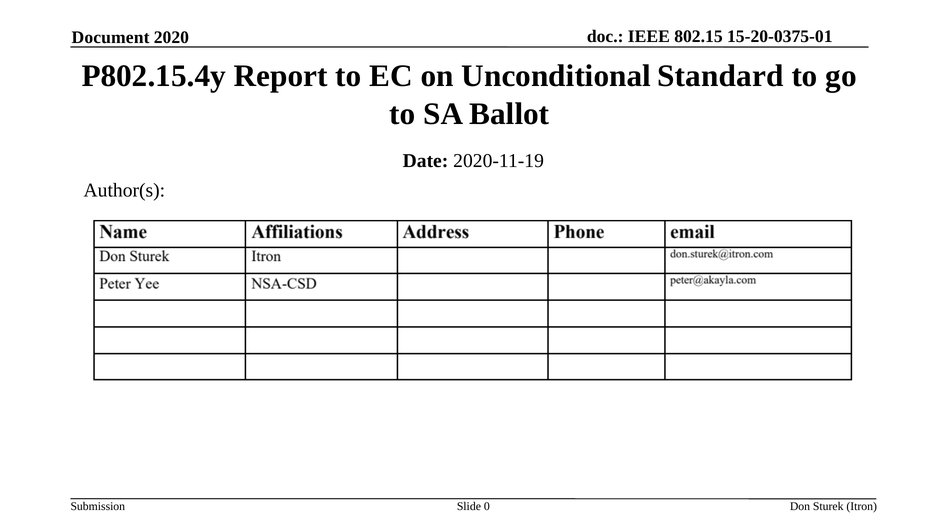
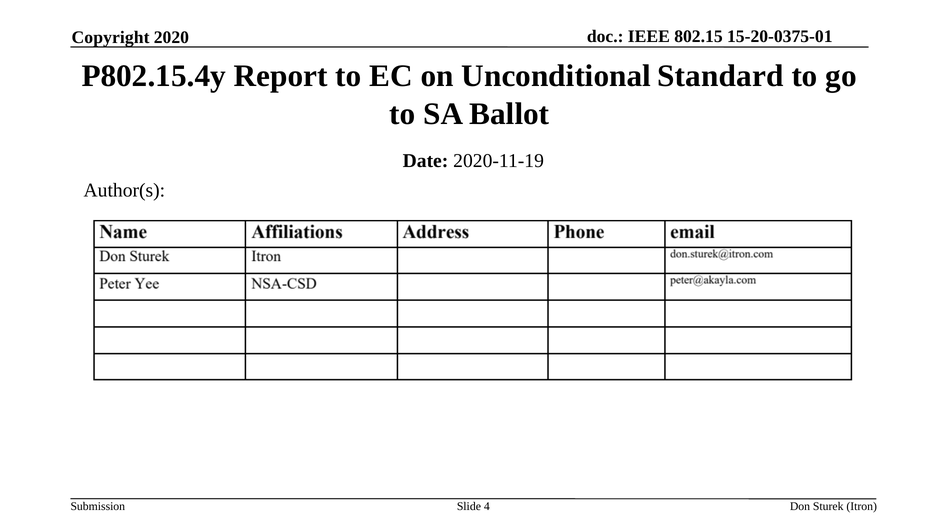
Document: Document -> Copyright
0: 0 -> 4
